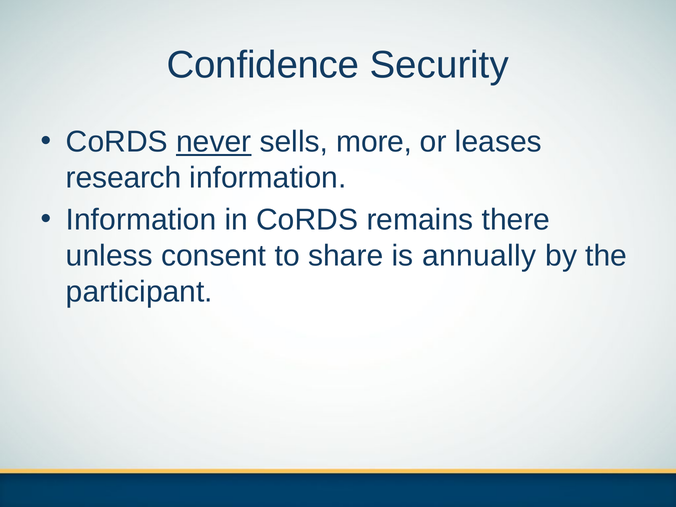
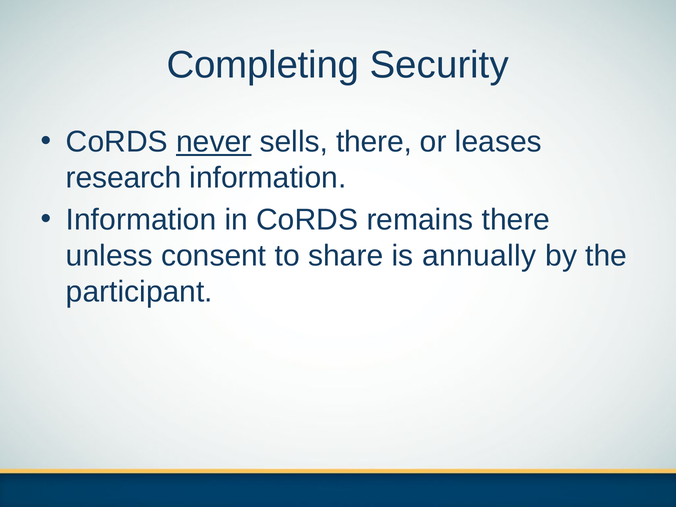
Confidence: Confidence -> Completing
sells more: more -> there
